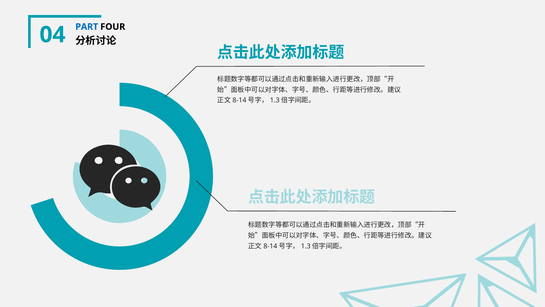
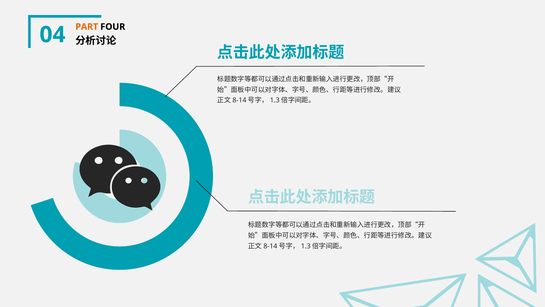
PART colour: blue -> orange
